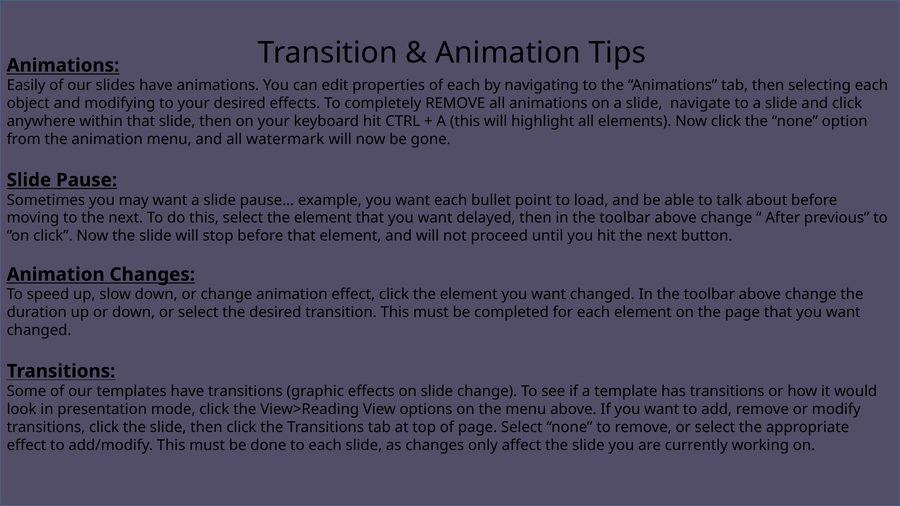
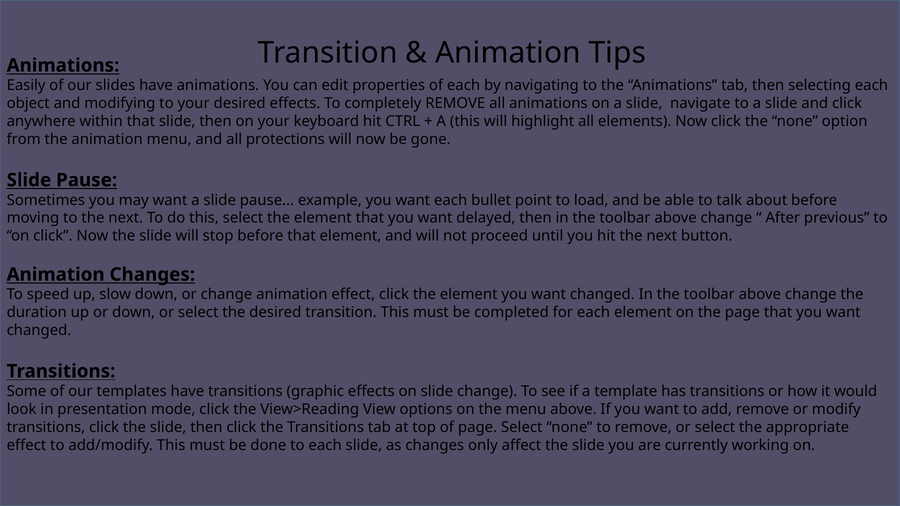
watermark: watermark -> protections
